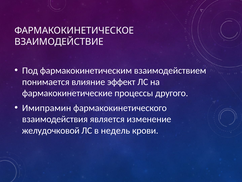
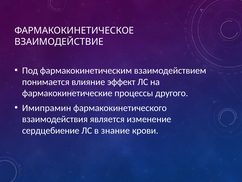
желудочковой: желудочковой -> сердцебиение
недель: недель -> знание
